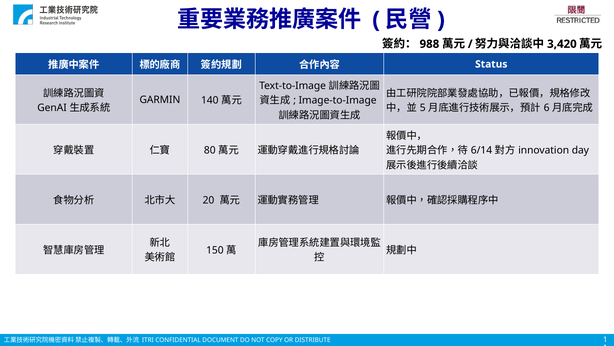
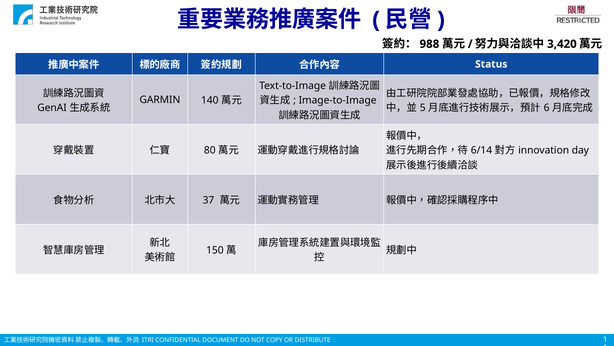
20: 20 -> 37
